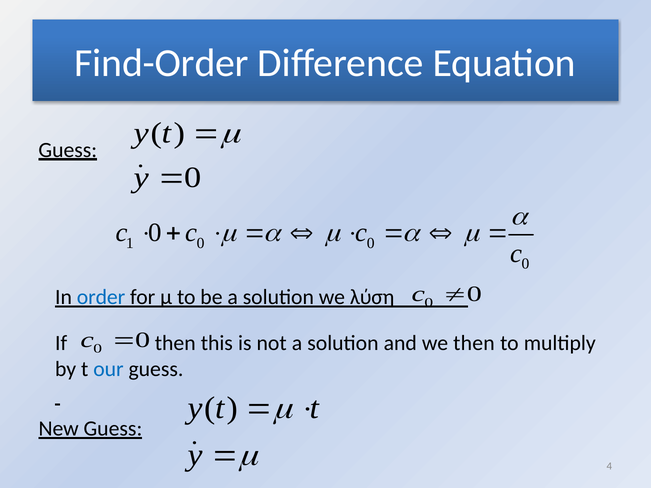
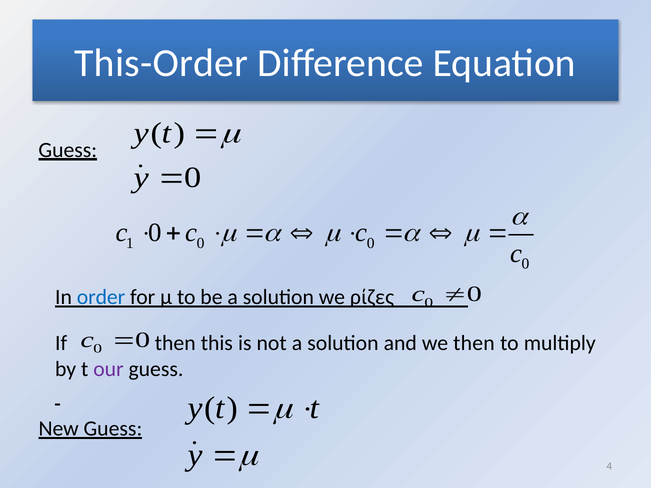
Find-Order: Find-Order -> This-Order
λύση: λύση -> ρίζες
our colour: blue -> purple
